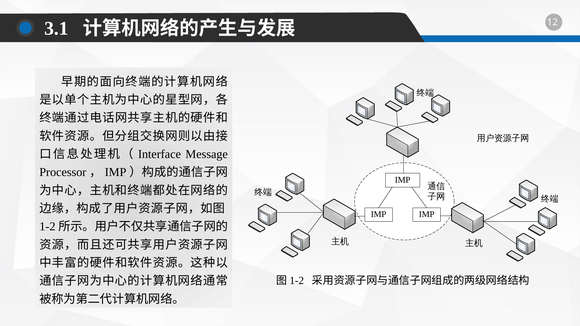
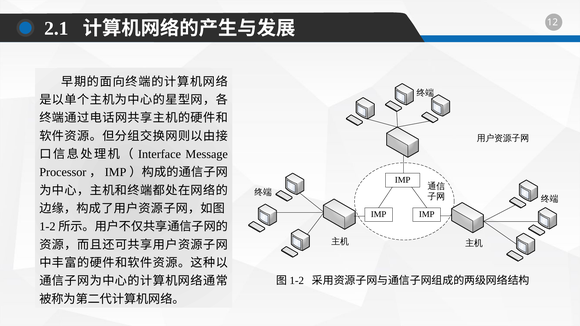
3.1: 3.1 -> 2.1
